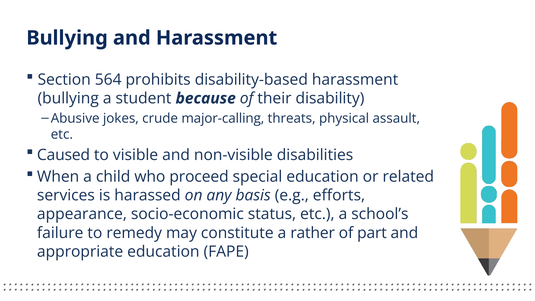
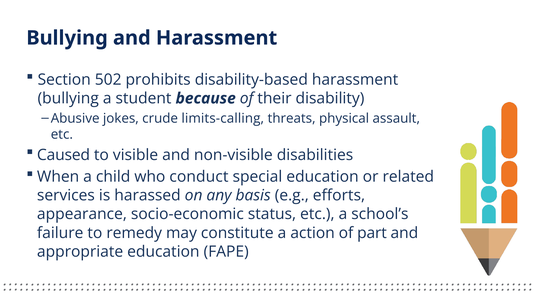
564: 564 -> 502
major-calling: major-calling -> limits-calling
proceed: proceed -> conduct
rather: rather -> action
